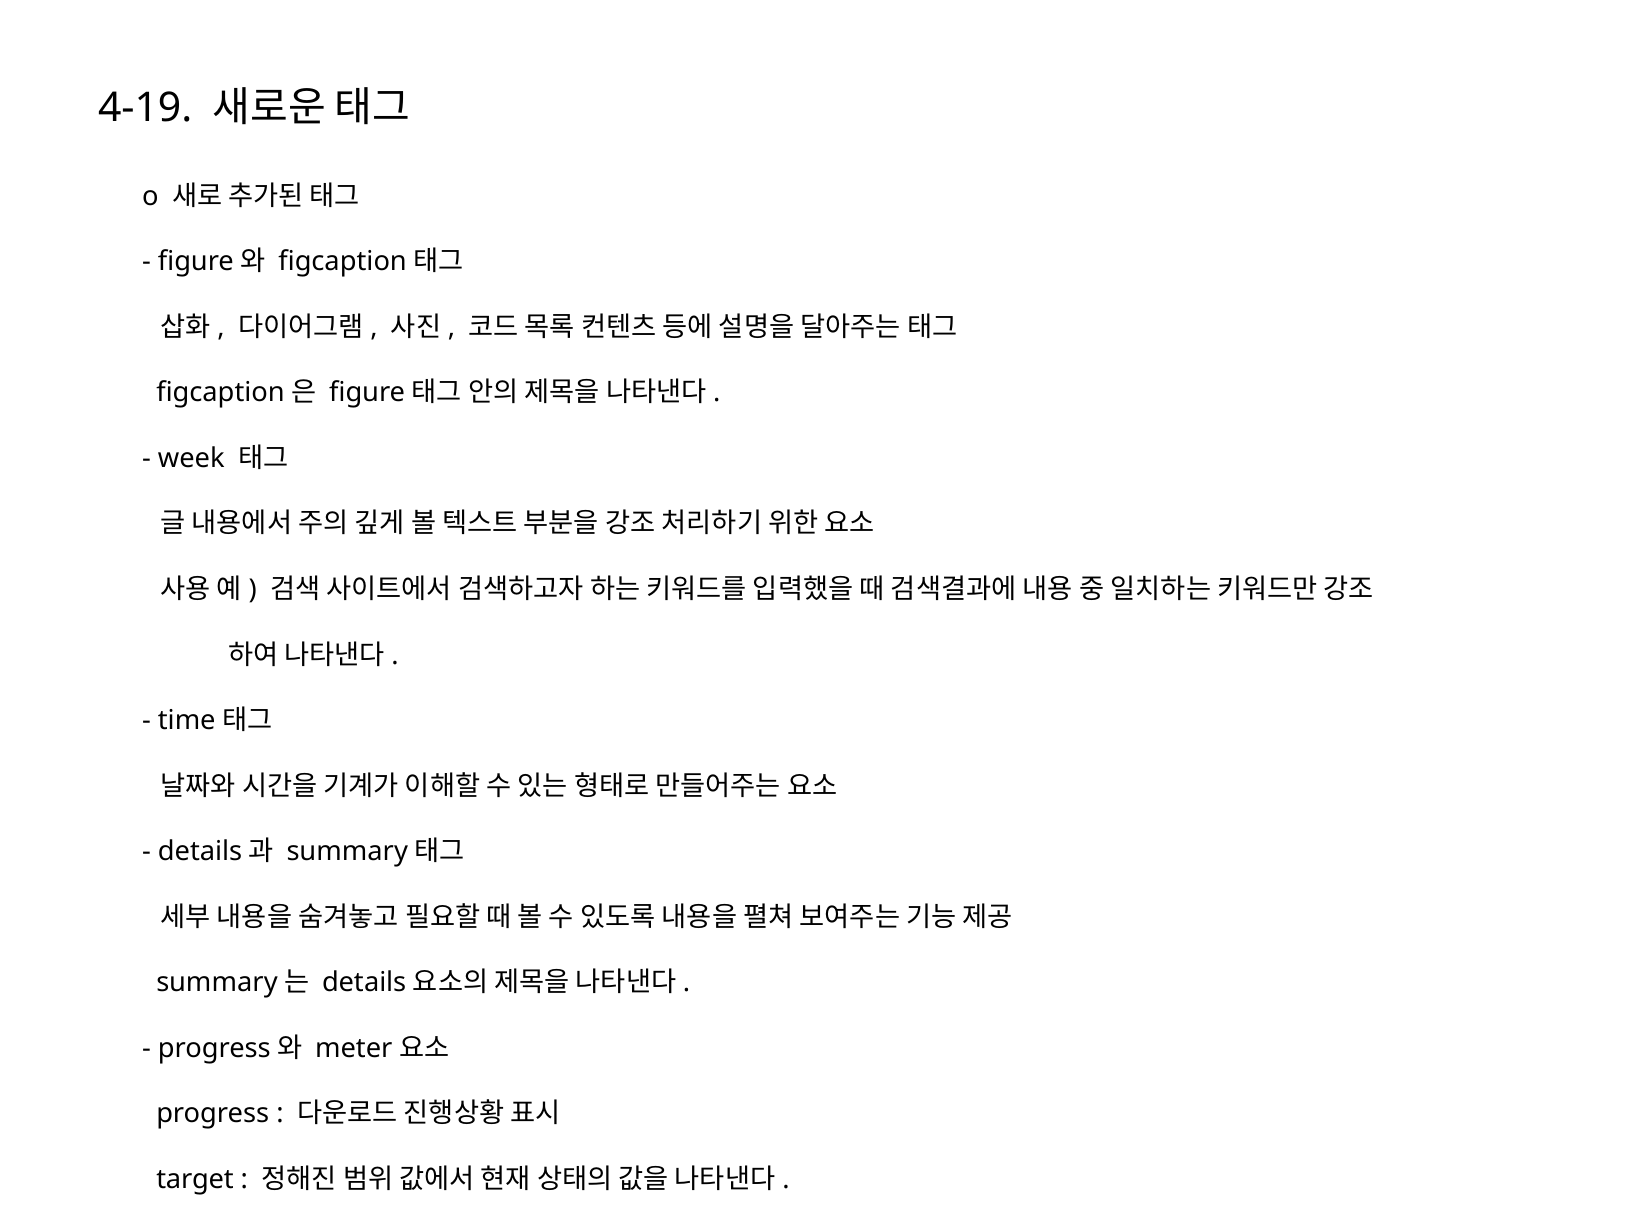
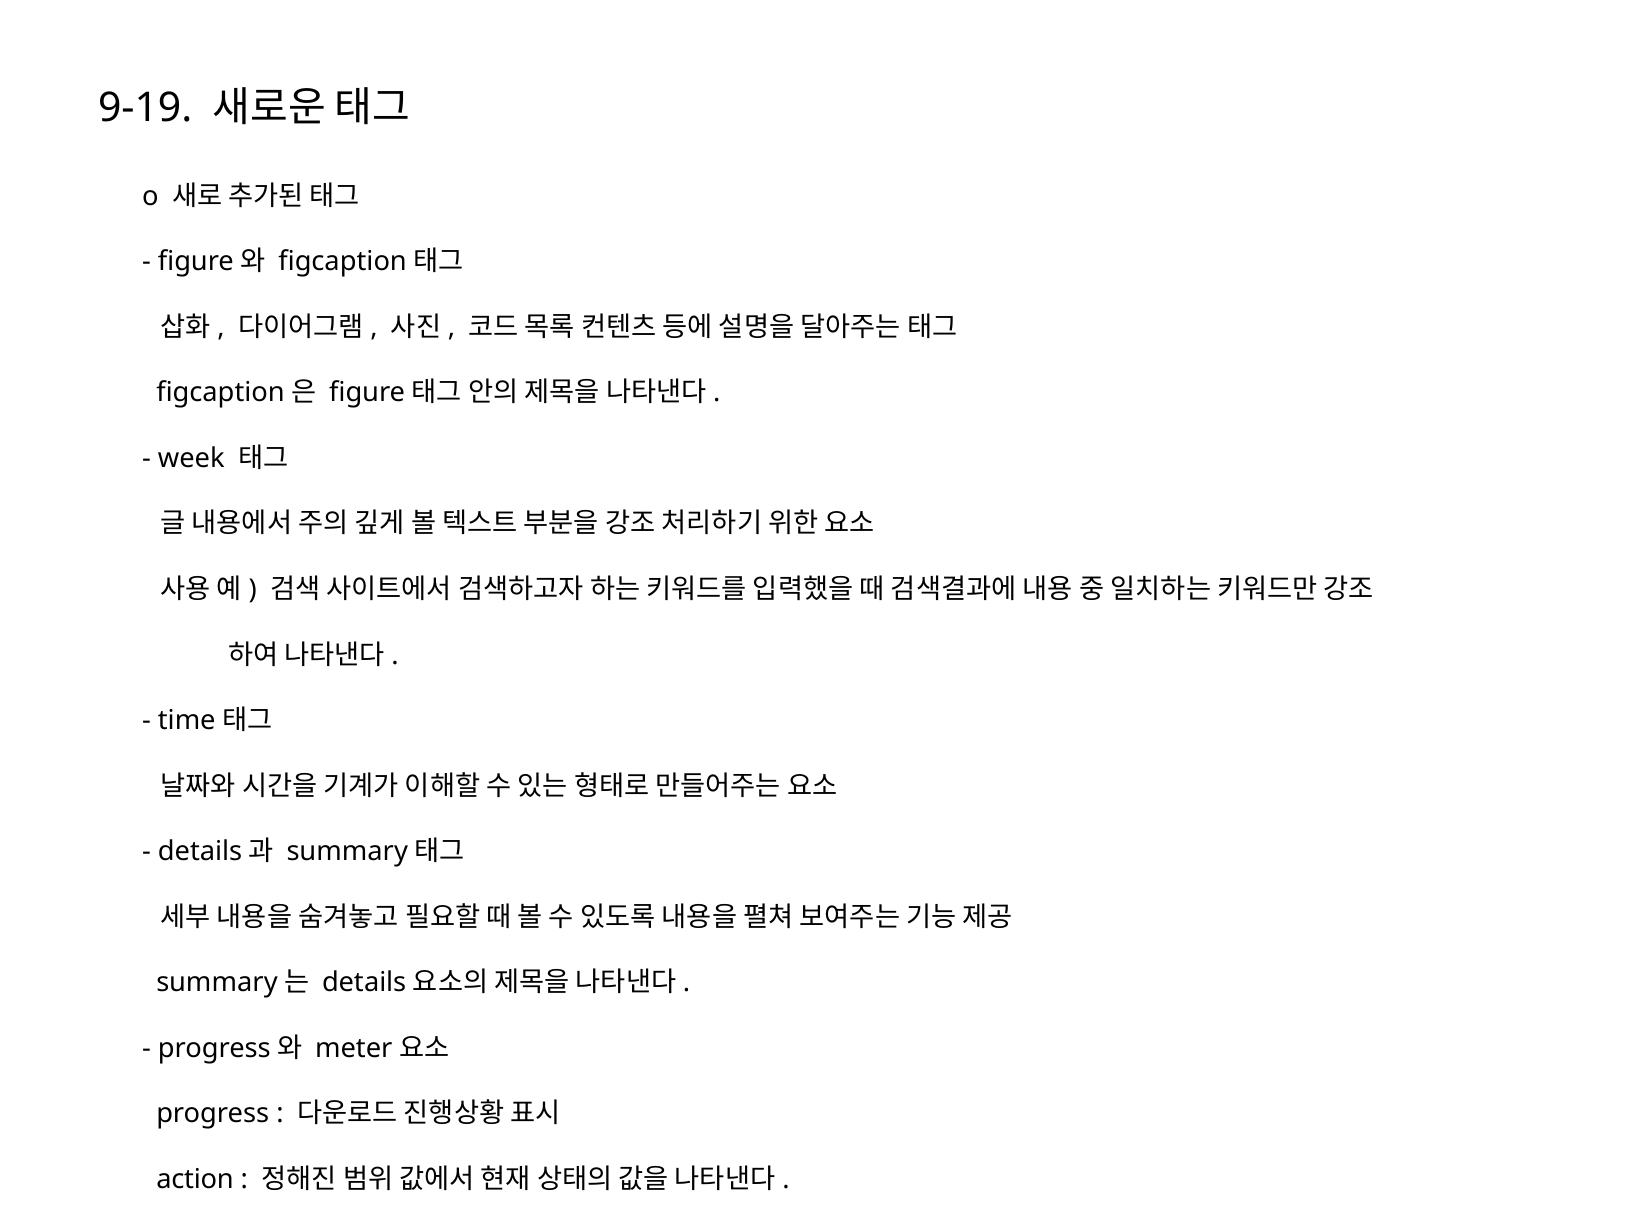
4-19: 4-19 -> 9-19
target: target -> action
